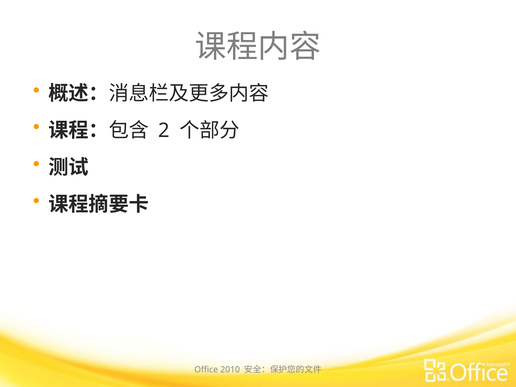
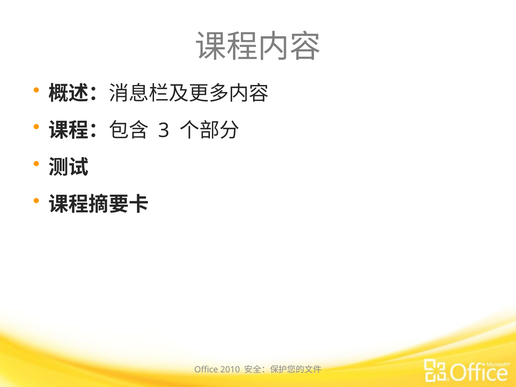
2: 2 -> 3
